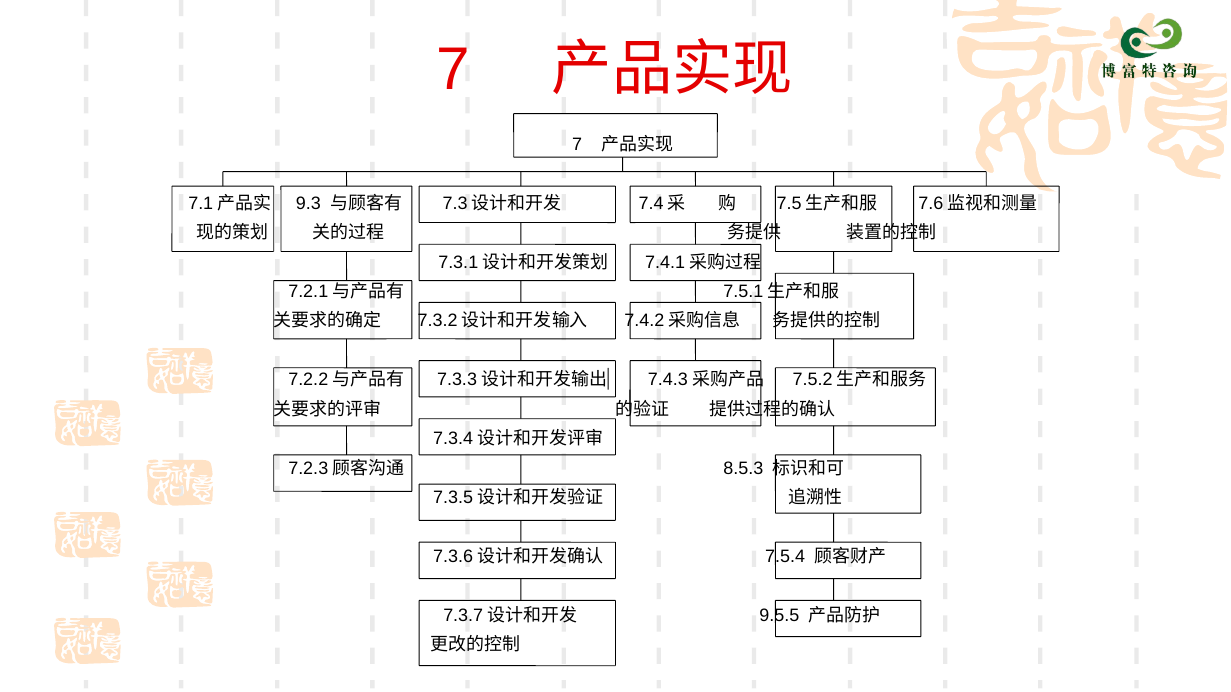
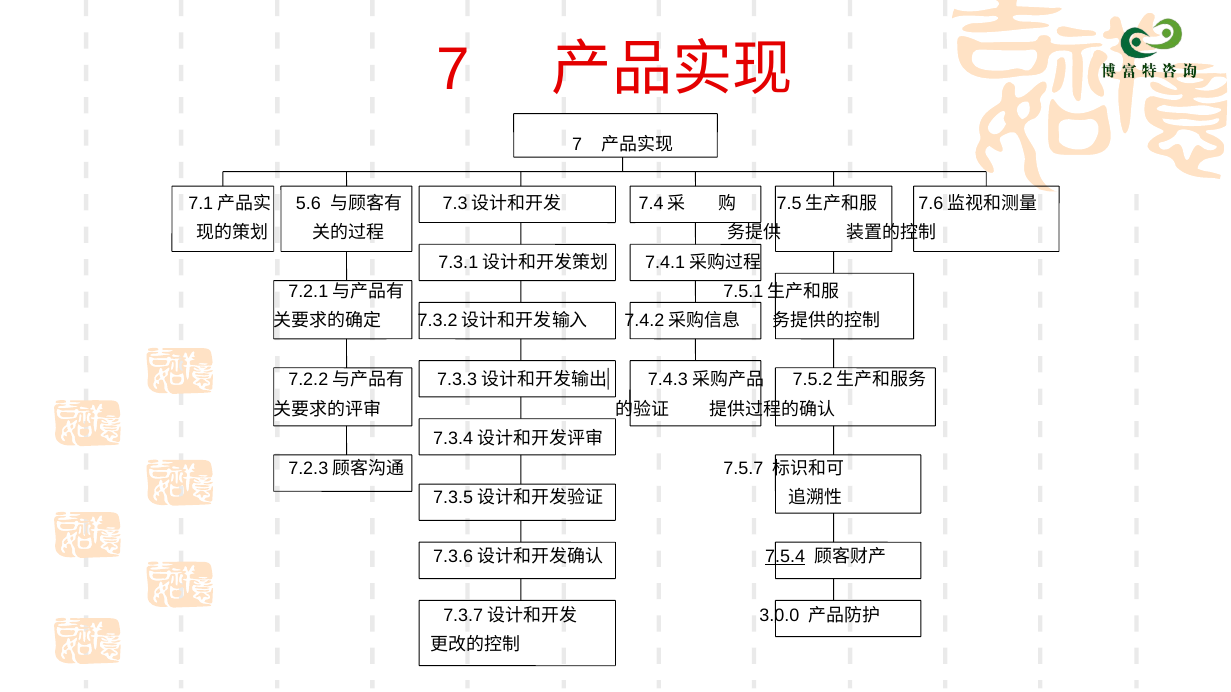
9.3: 9.3 -> 5.6
8.5.3: 8.5.3 -> 7.5.7
7.5.4 underline: none -> present
9.5.5: 9.5.5 -> 3.0.0
